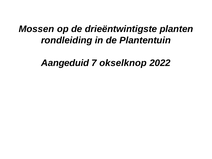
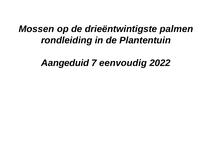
planten: planten -> palmen
okselknop: okselknop -> eenvoudig
